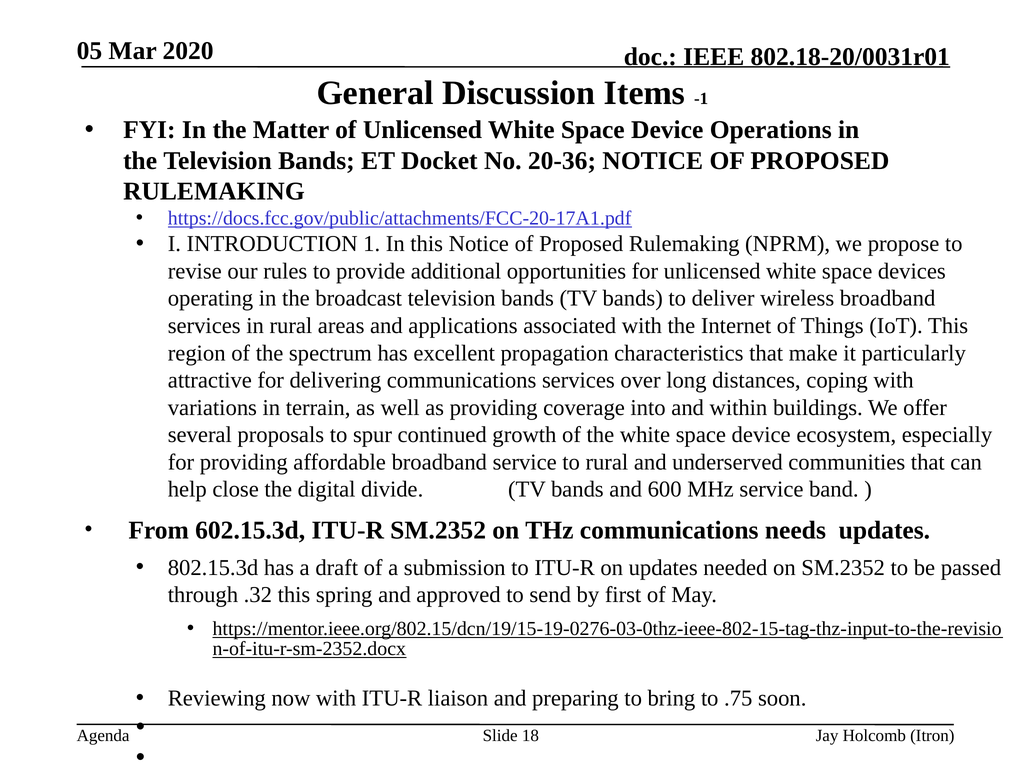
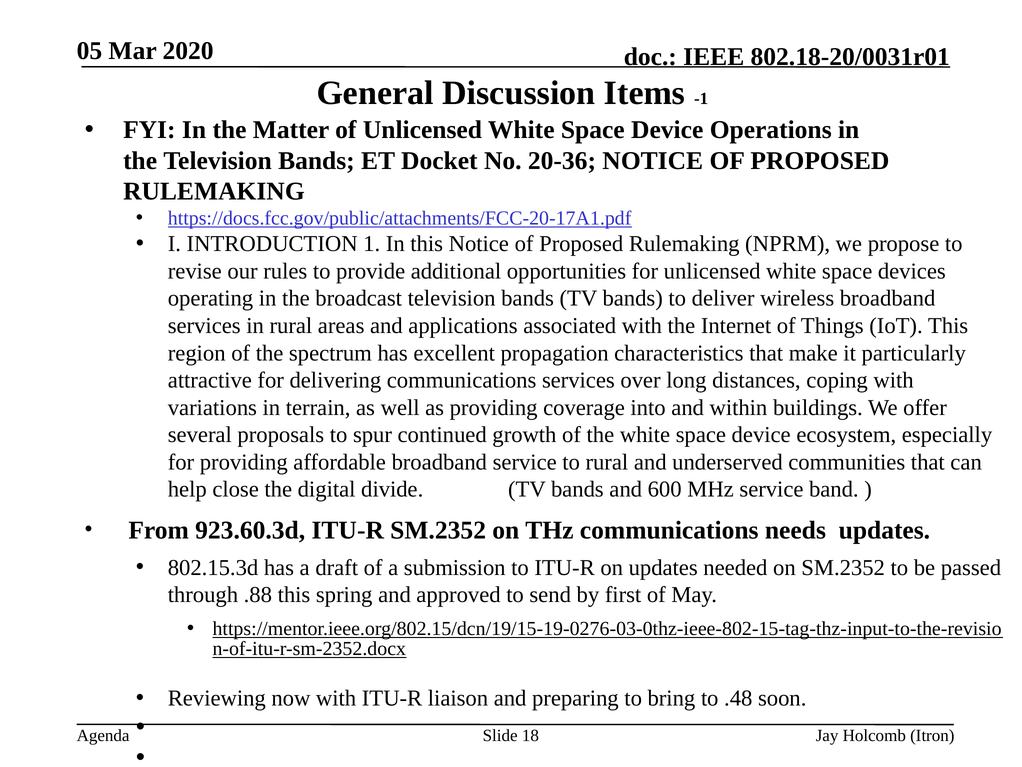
602.15.3d: 602.15.3d -> 923.60.3d
.32: .32 -> .88
.75: .75 -> .48
